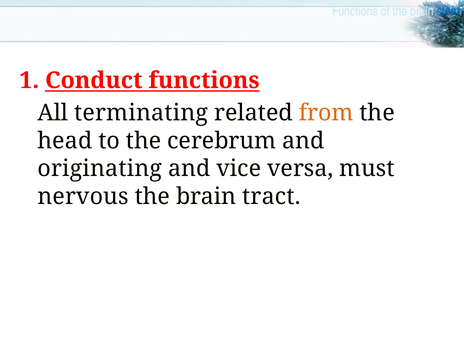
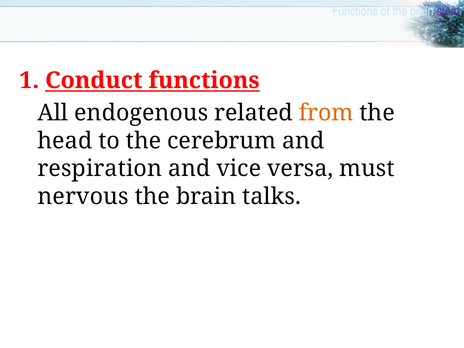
stem colour: blue -> purple
terminating: terminating -> endogenous
originating: originating -> respiration
tract: tract -> talks
